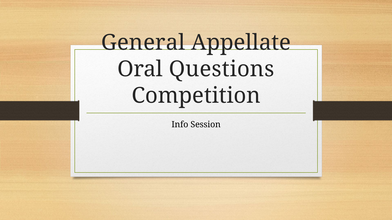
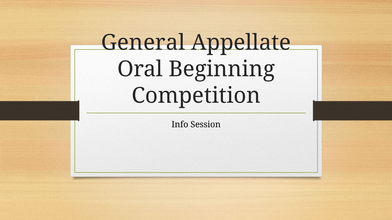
Questions: Questions -> Beginning
